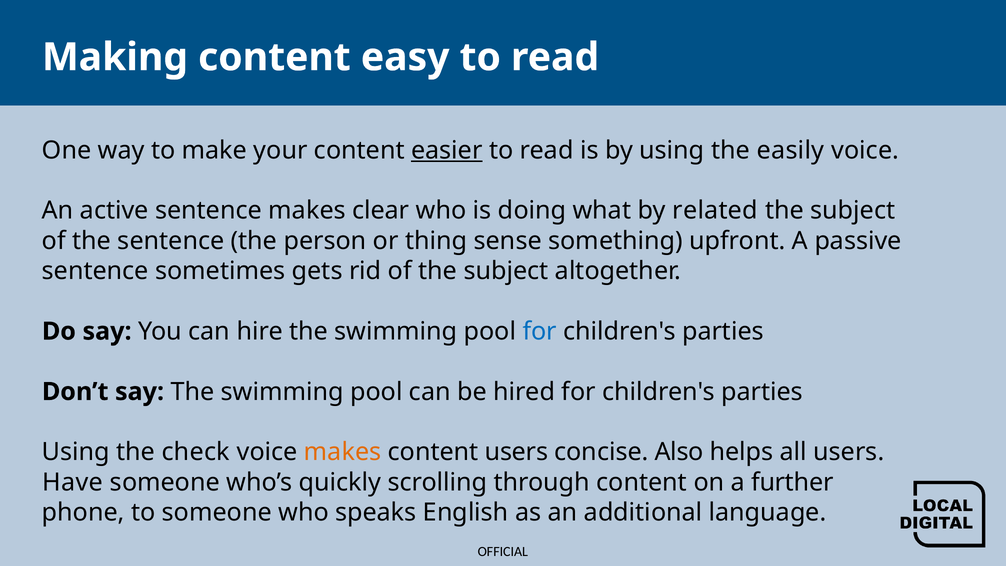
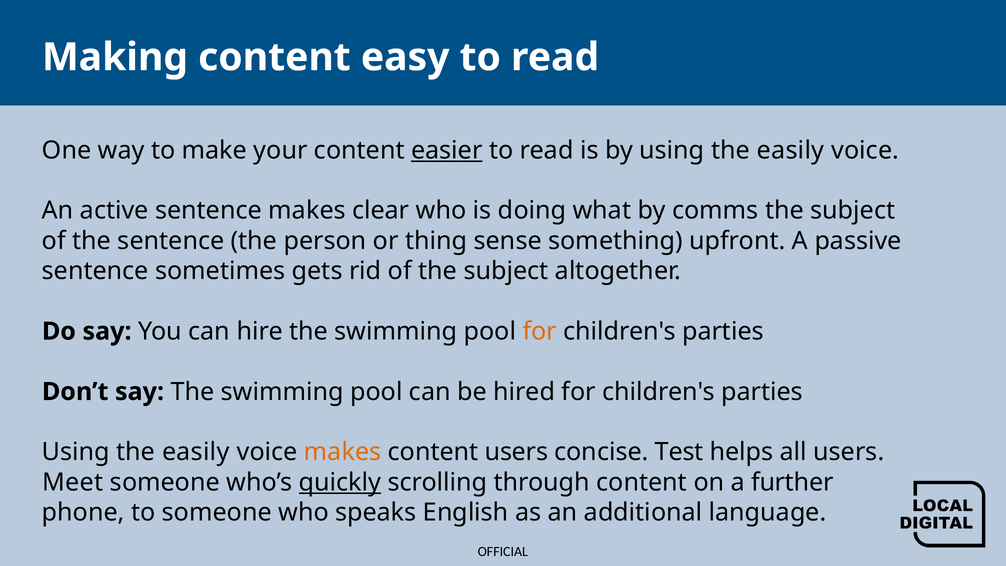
related: related -> comms
for at (540, 331) colour: blue -> orange
check at (196, 452): check -> easily
Also: Also -> Test
Have: Have -> Meet
quickly underline: none -> present
